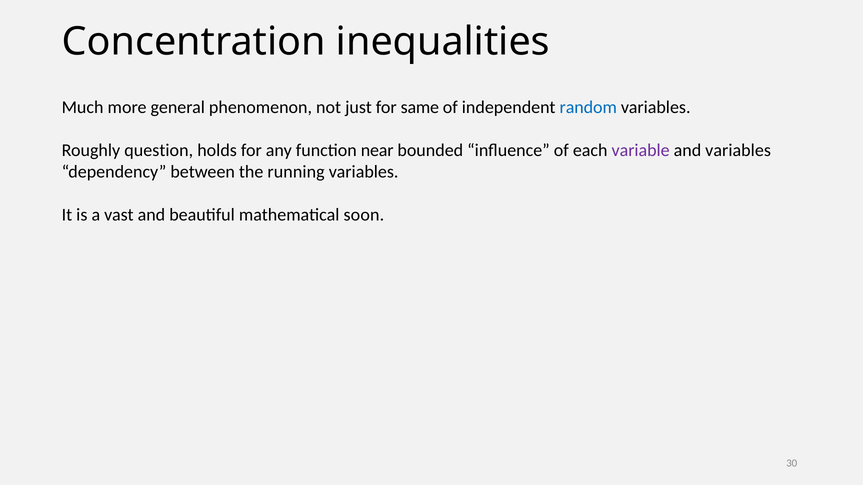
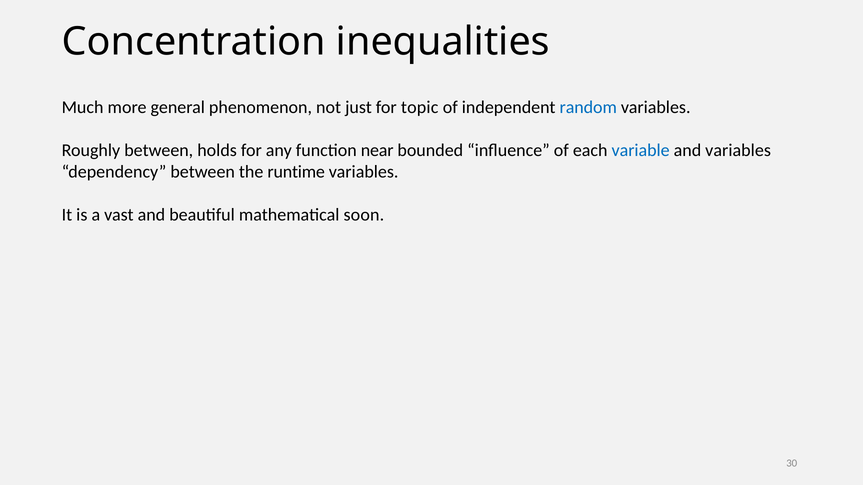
same: same -> topic
Roughly question: question -> between
variable colour: purple -> blue
running: running -> runtime
